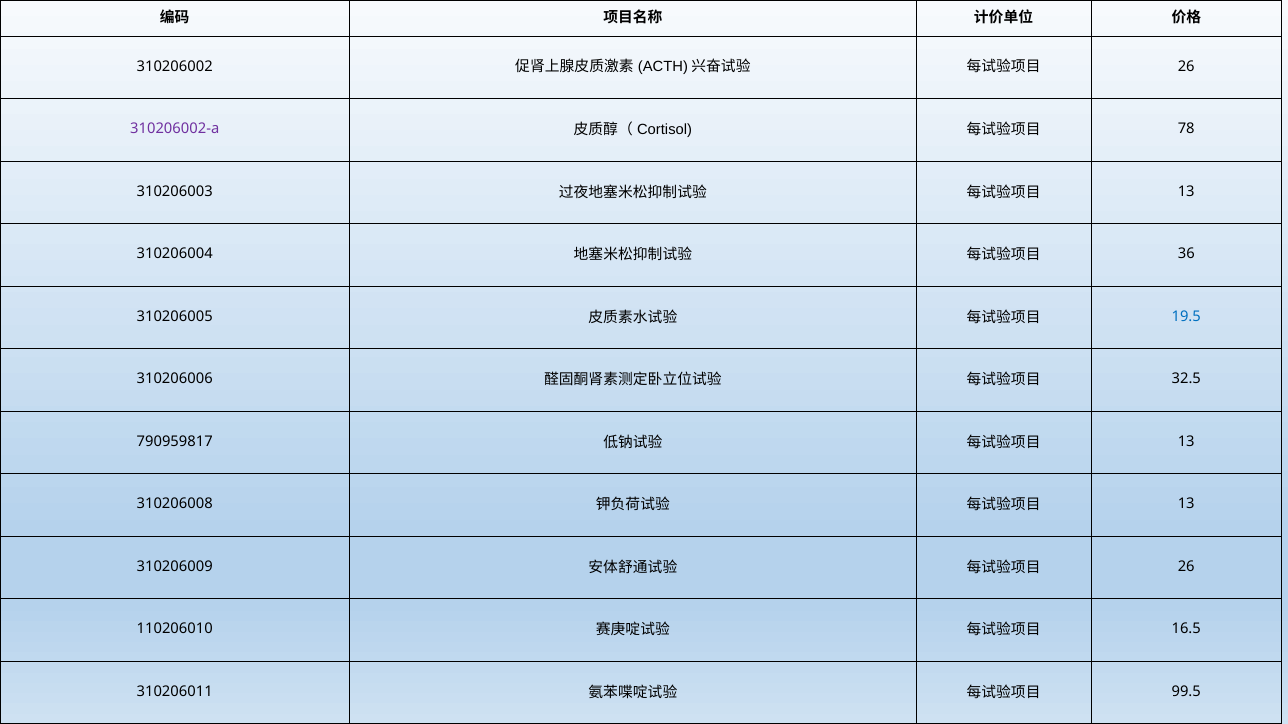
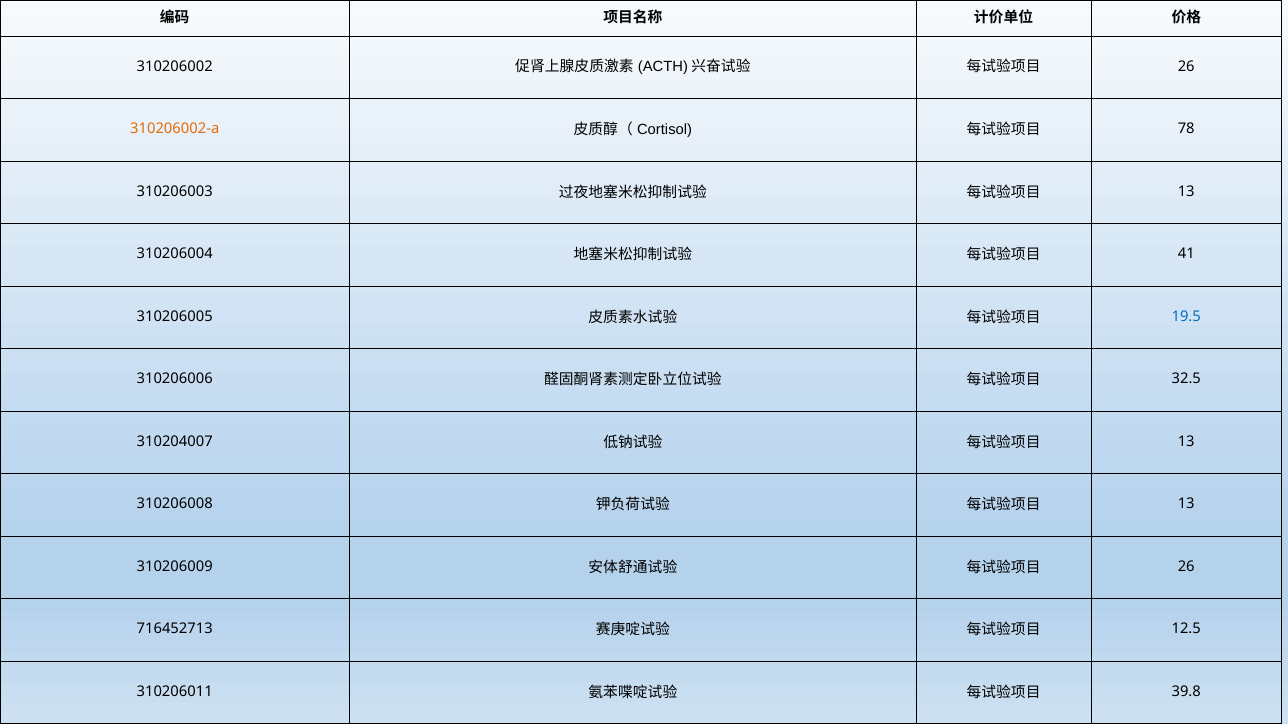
310206002-a colour: purple -> orange
36: 36 -> 41
790959817: 790959817 -> 310204007
110206010: 110206010 -> 716452713
16.5: 16.5 -> 12.5
99.5: 99.5 -> 39.8
